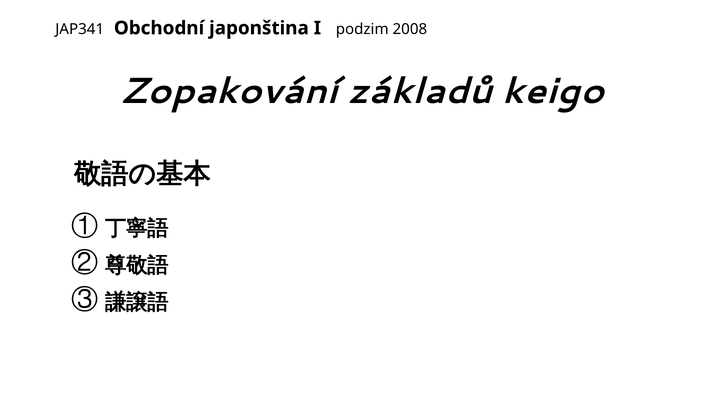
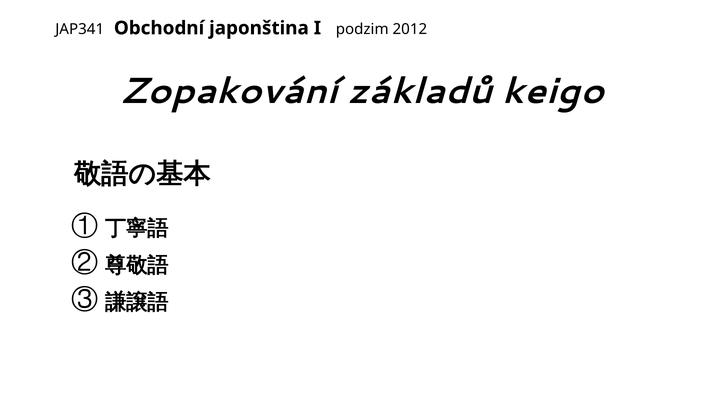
2008: 2008 -> 2012
